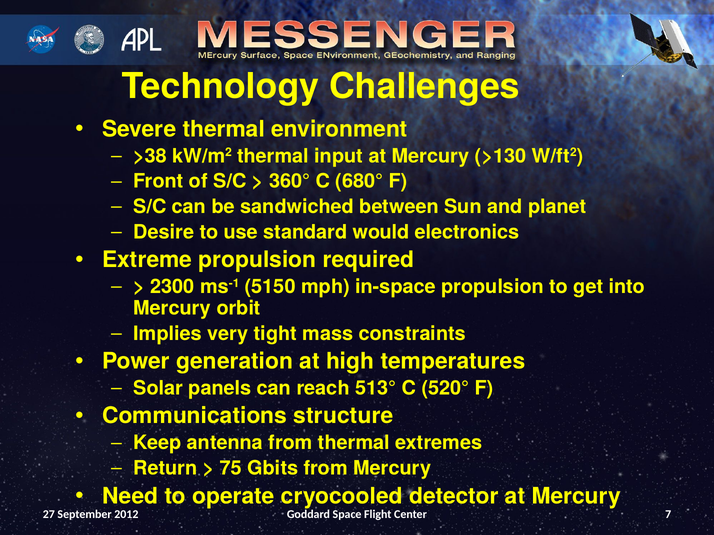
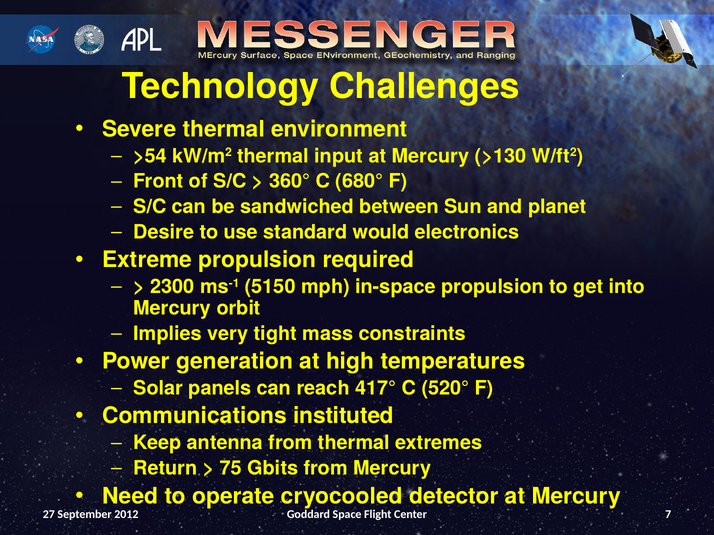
>38: >38 -> >54
513°: 513° -> 417°
structure: structure -> instituted
